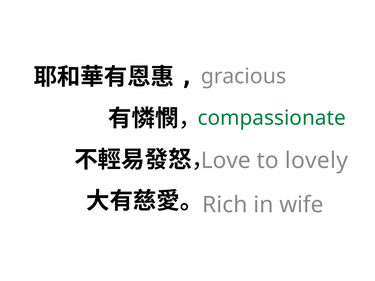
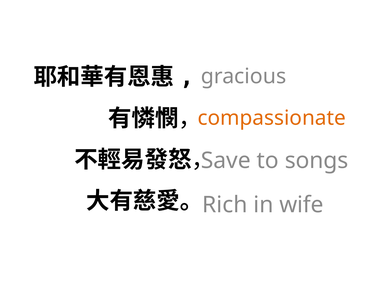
compassionate colour: green -> orange
Love: Love -> Save
lovely: lovely -> songs
